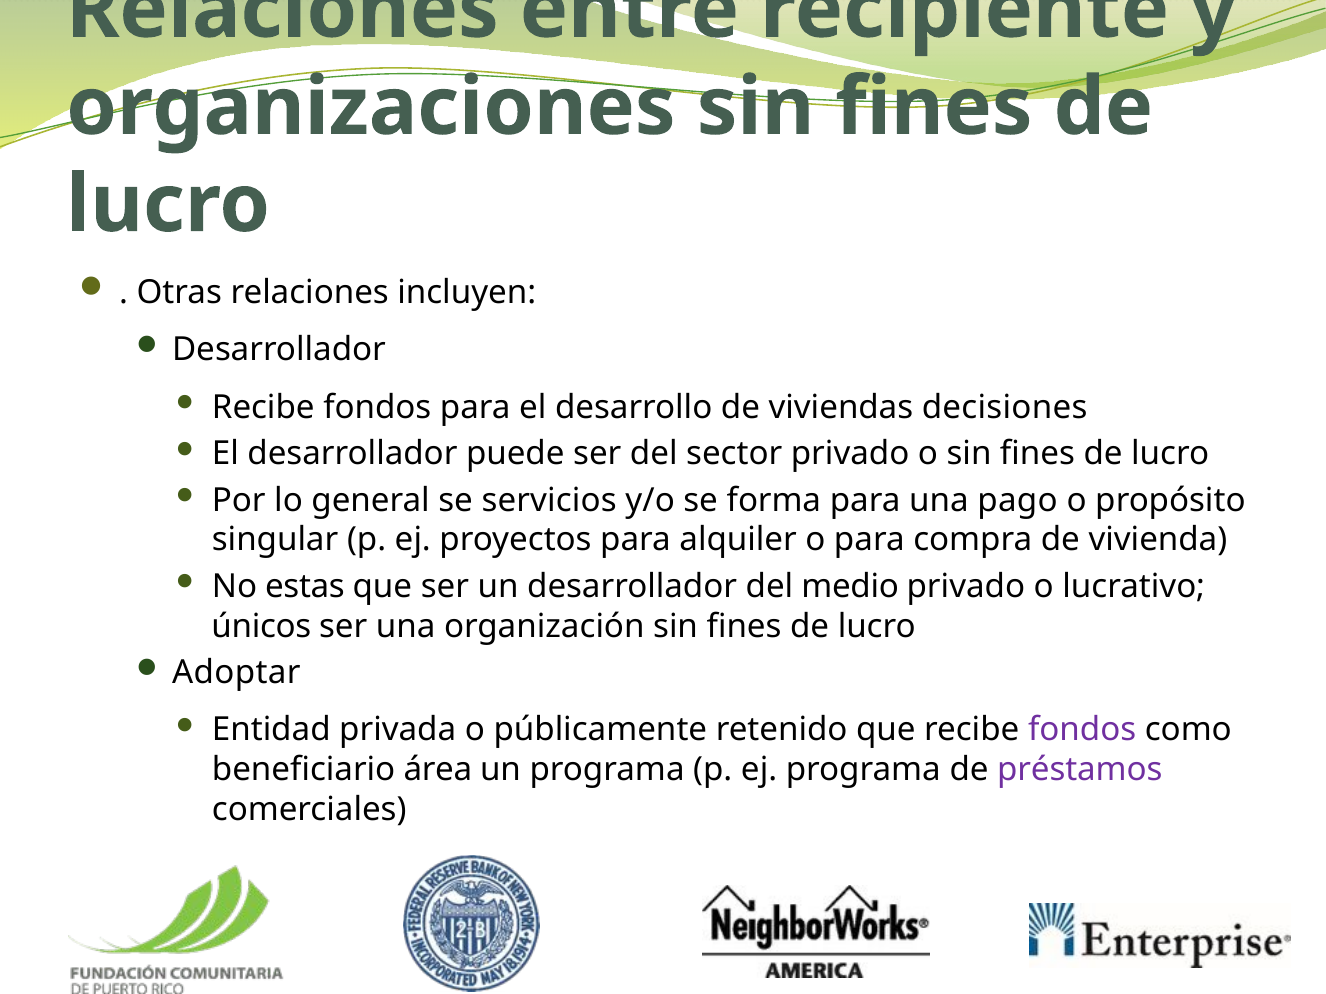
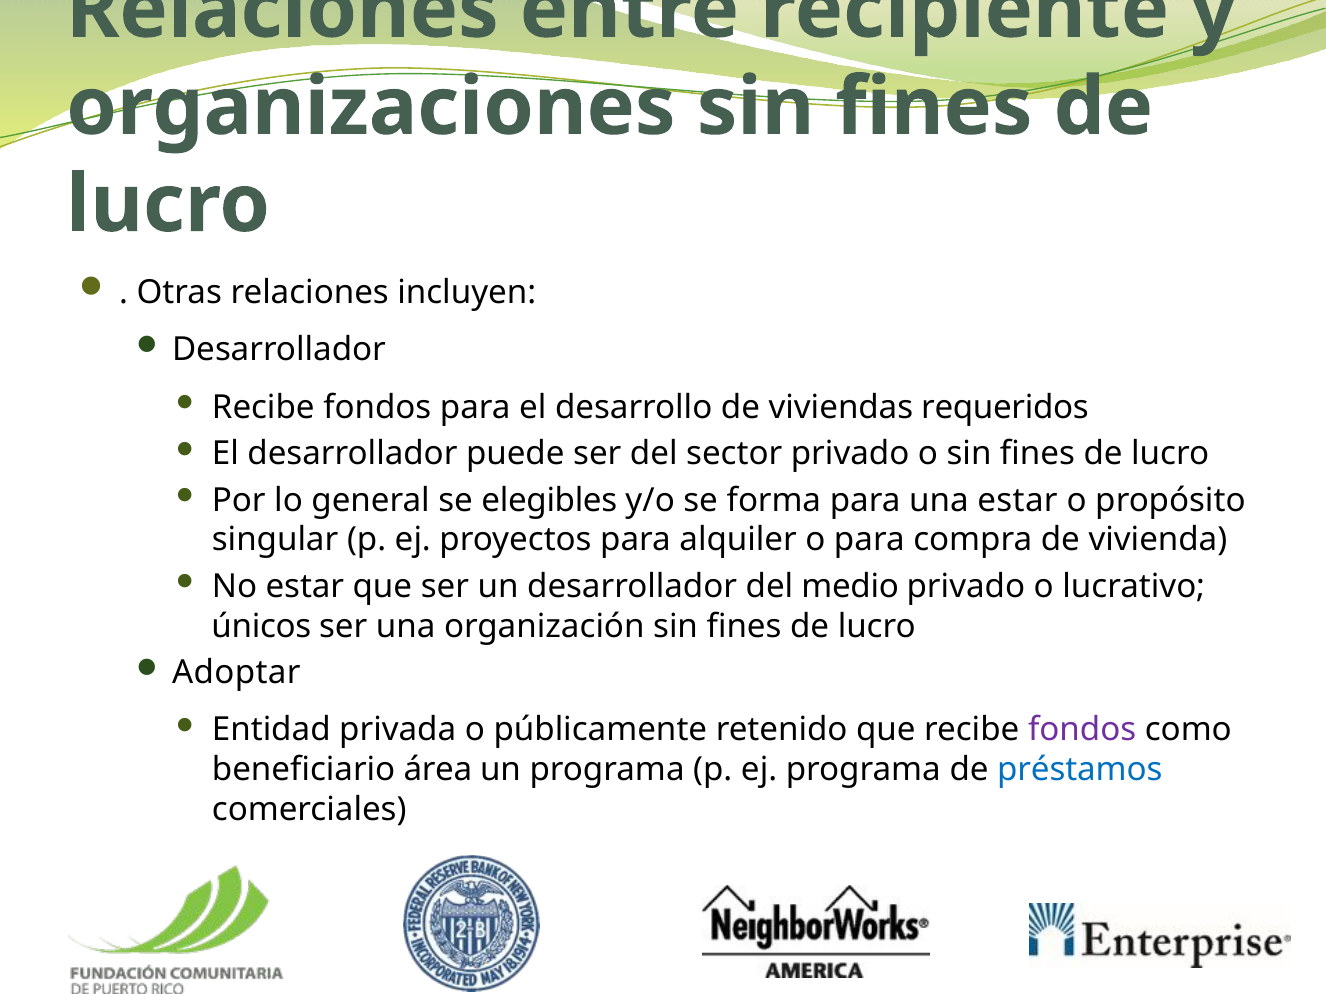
decisiones: decisiones -> requeridos
servicios: servicios -> elegibles
una pago: pago -> estar
No estas: estas -> estar
préstamos colour: purple -> blue
